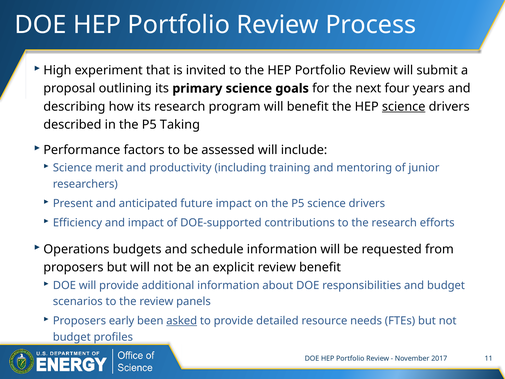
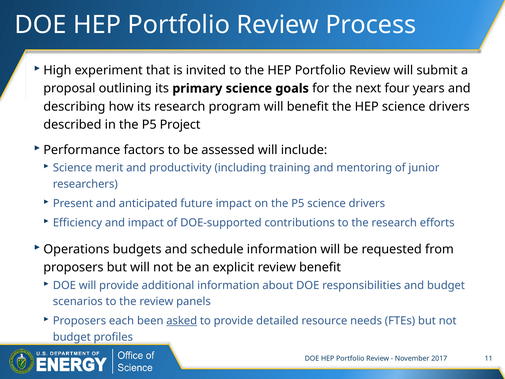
science at (404, 107) underline: present -> none
Taking: Taking -> Project
early: early -> each
